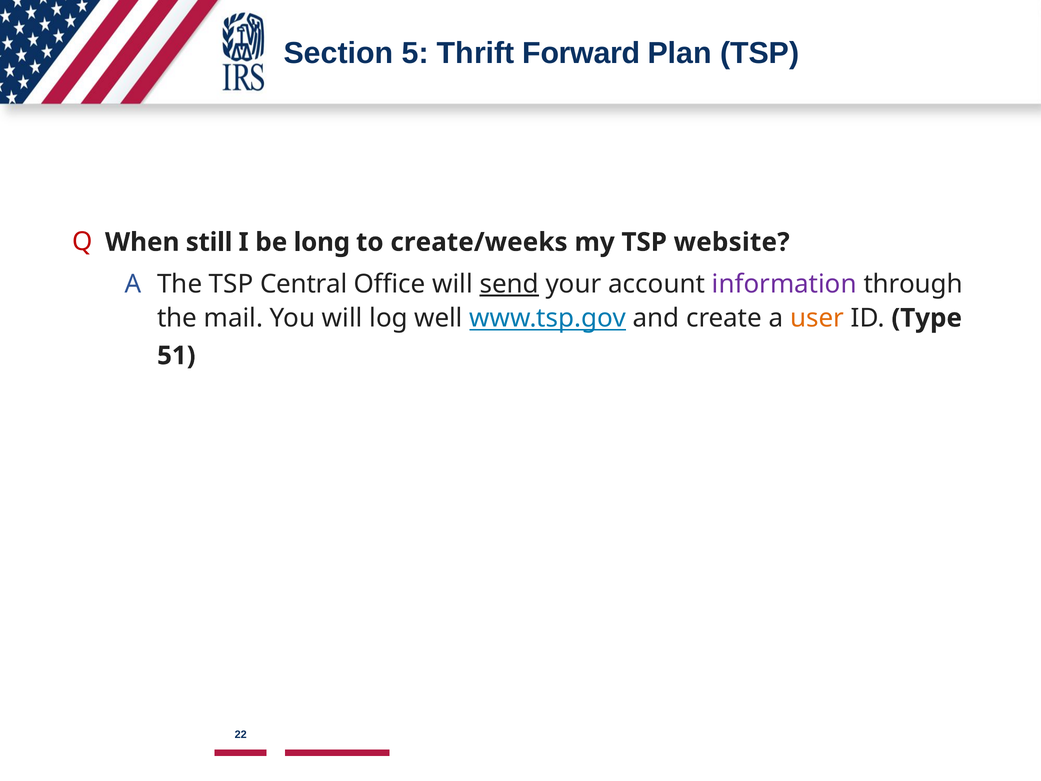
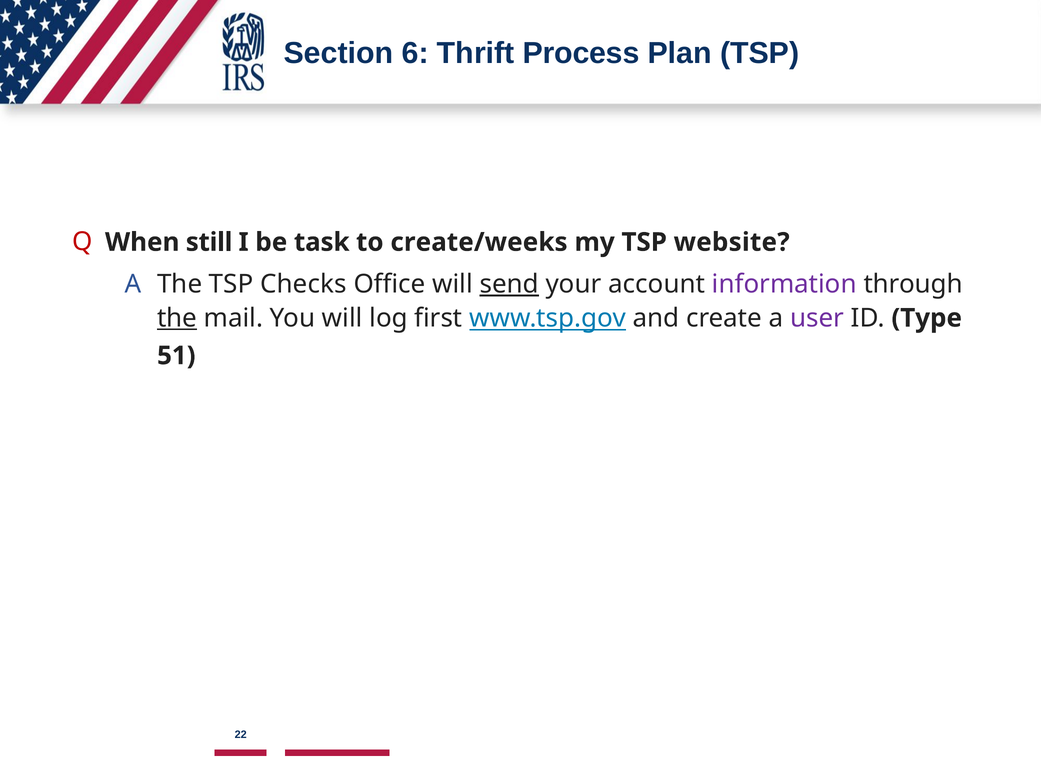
5: 5 -> 6
Forward: Forward -> Process
long: long -> task
Central: Central -> Checks
the at (177, 318) underline: none -> present
well: well -> first
user colour: orange -> purple
